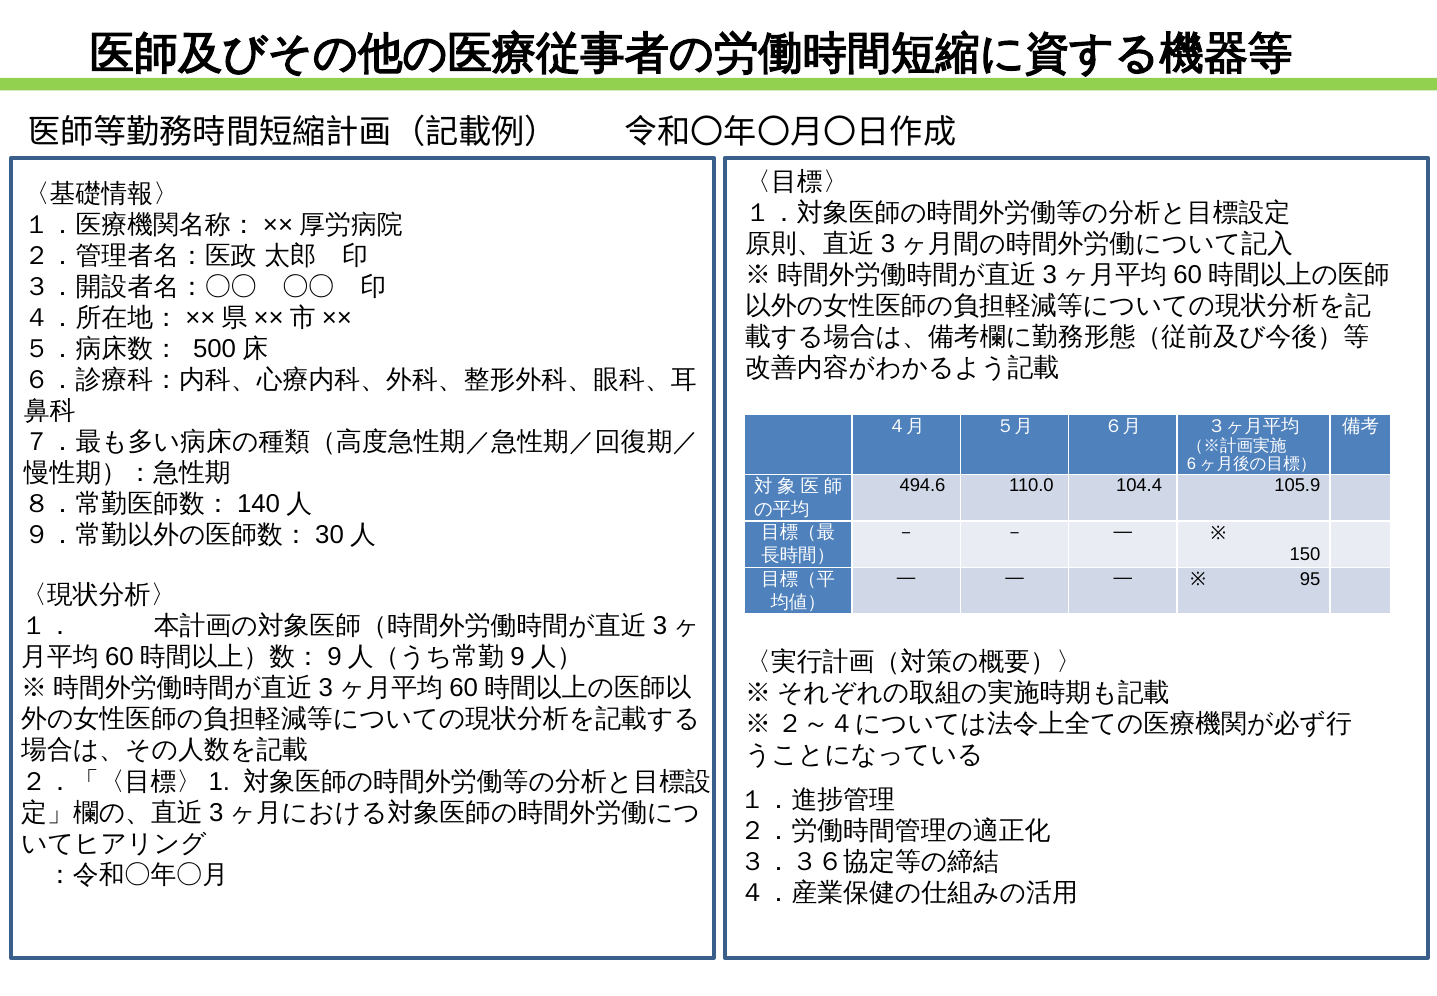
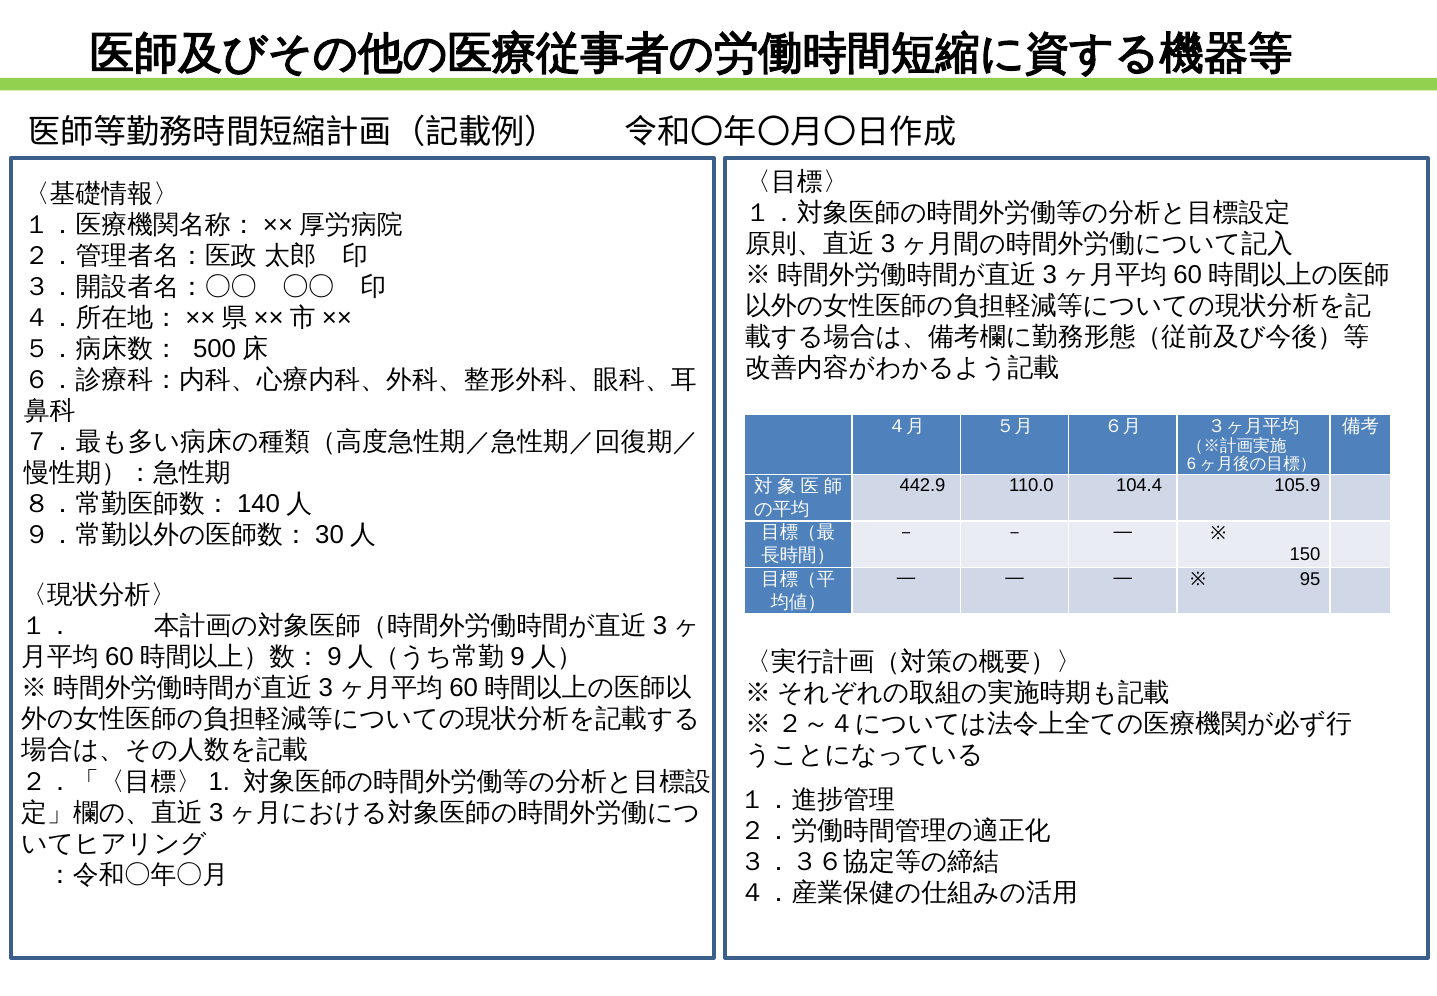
494.6: 494.6 -> 442.9
